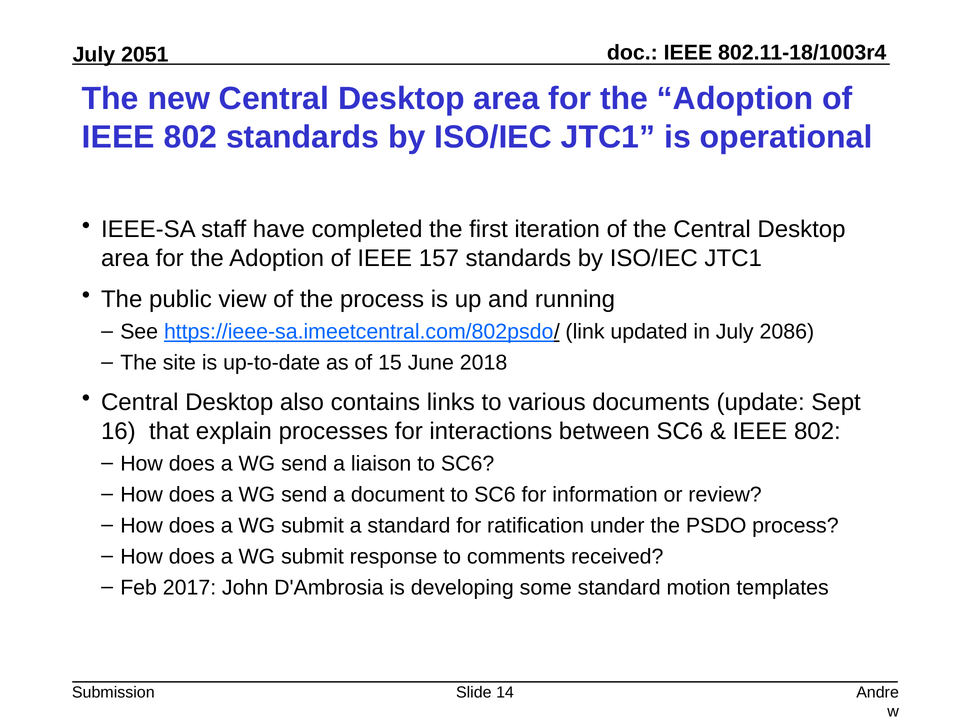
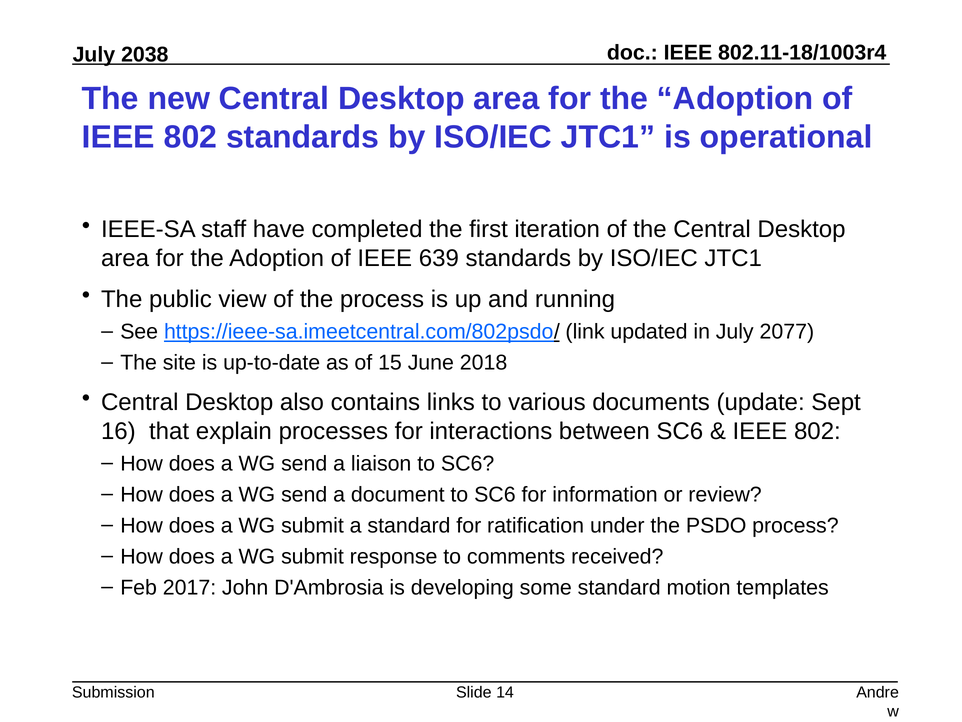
2051: 2051 -> 2038
157: 157 -> 639
2086: 2086 -> 2077
